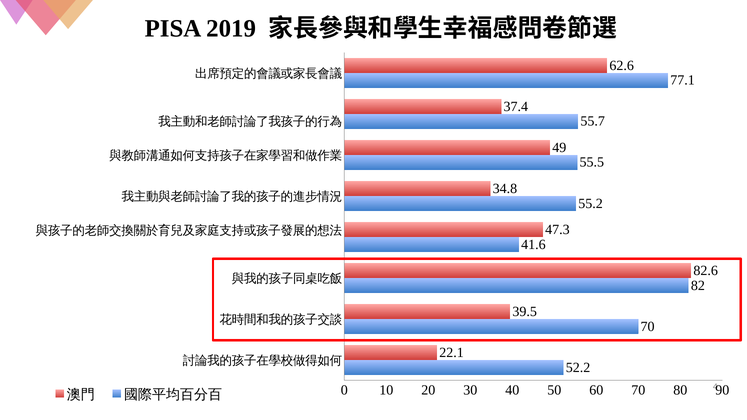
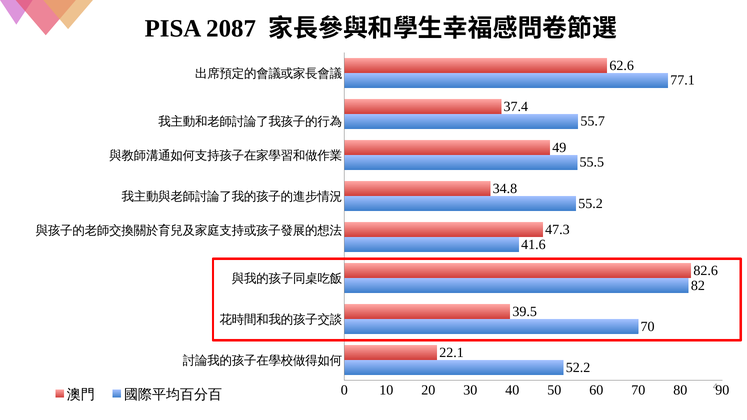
2019: 2019 -> 2087
